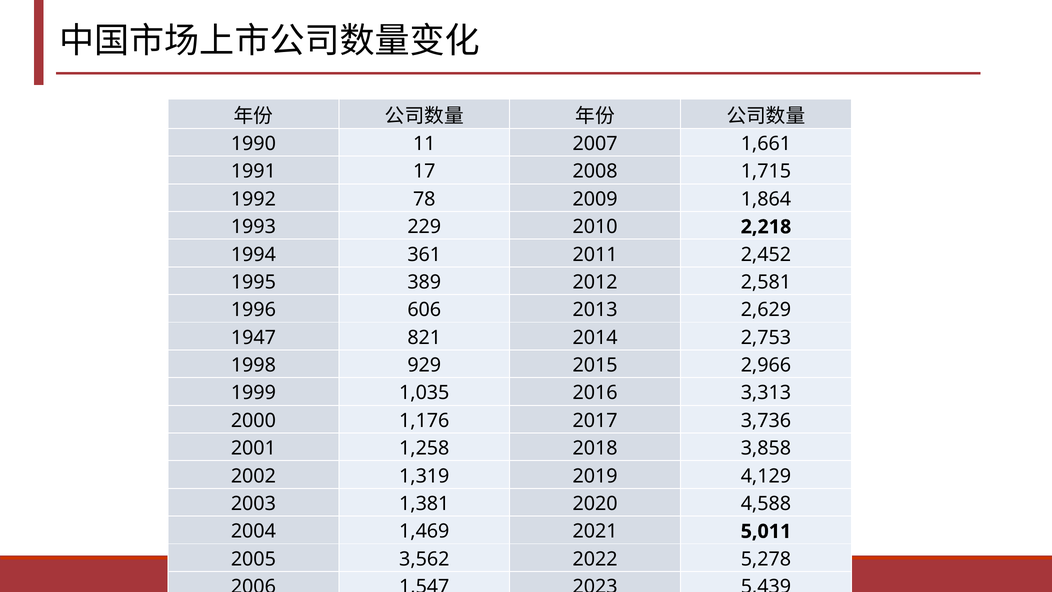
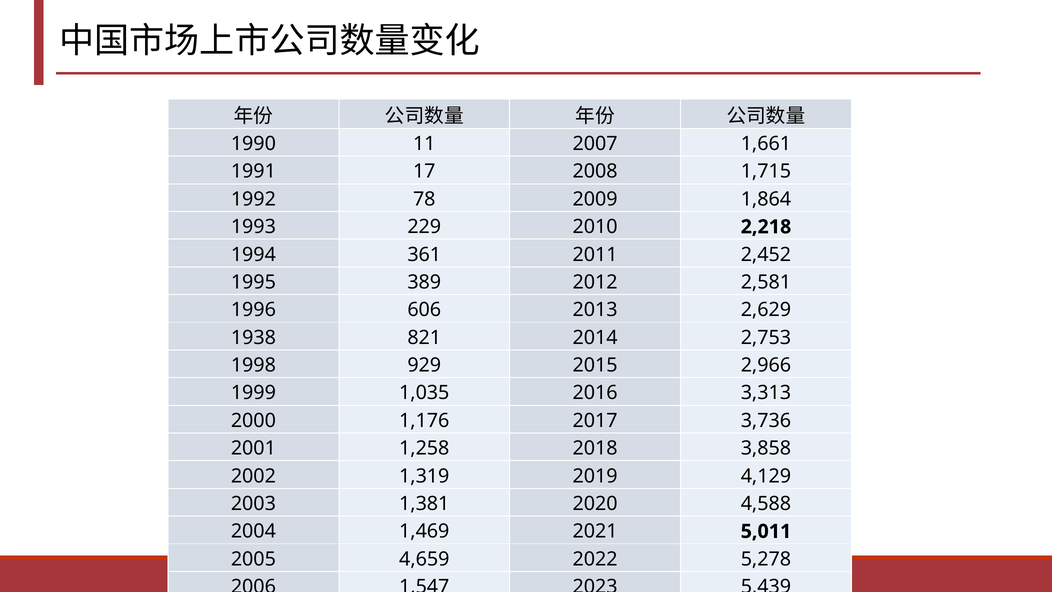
1947: 1947 -> 1938
3,562: 3,562 -> 4,659
